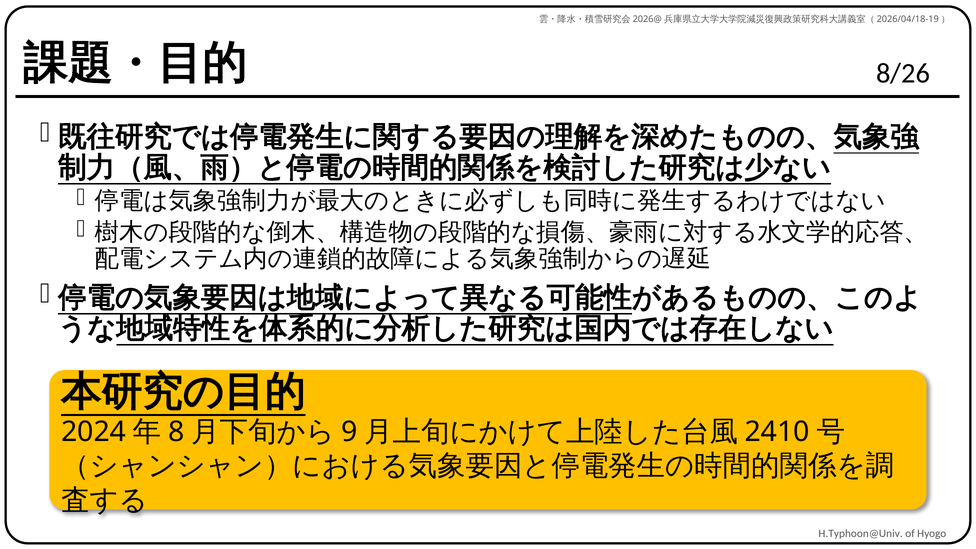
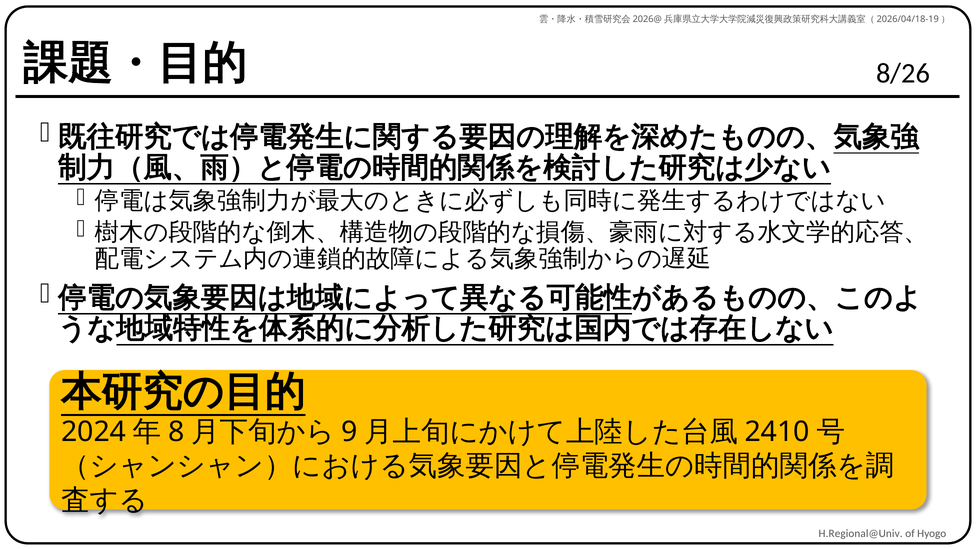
H.Typhoon@Univ: H.Typhoon@Univ -> H.Regional@Univ
